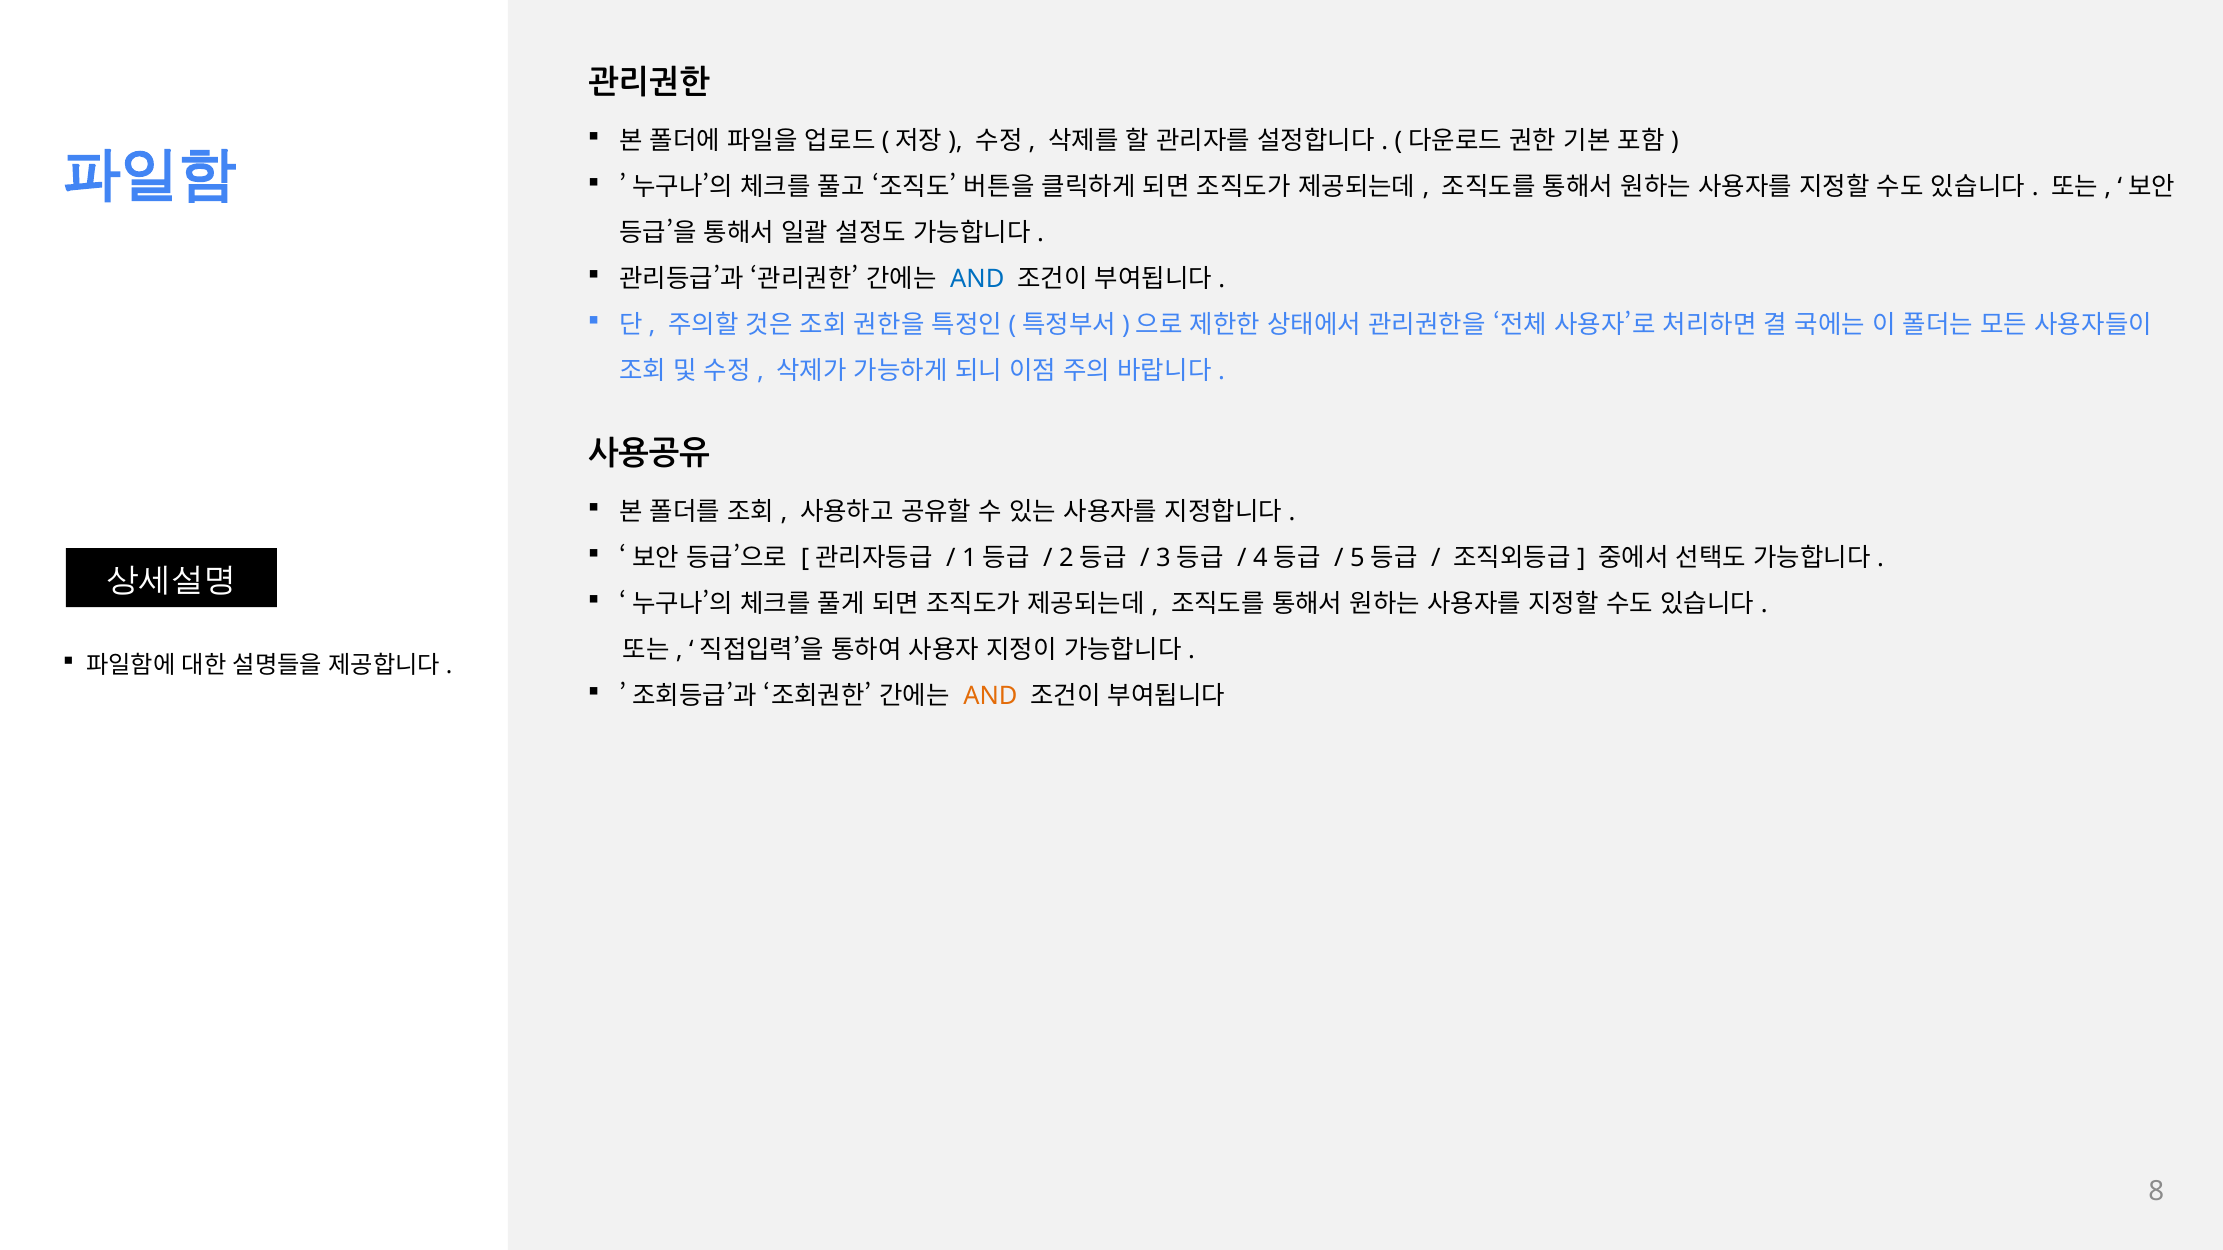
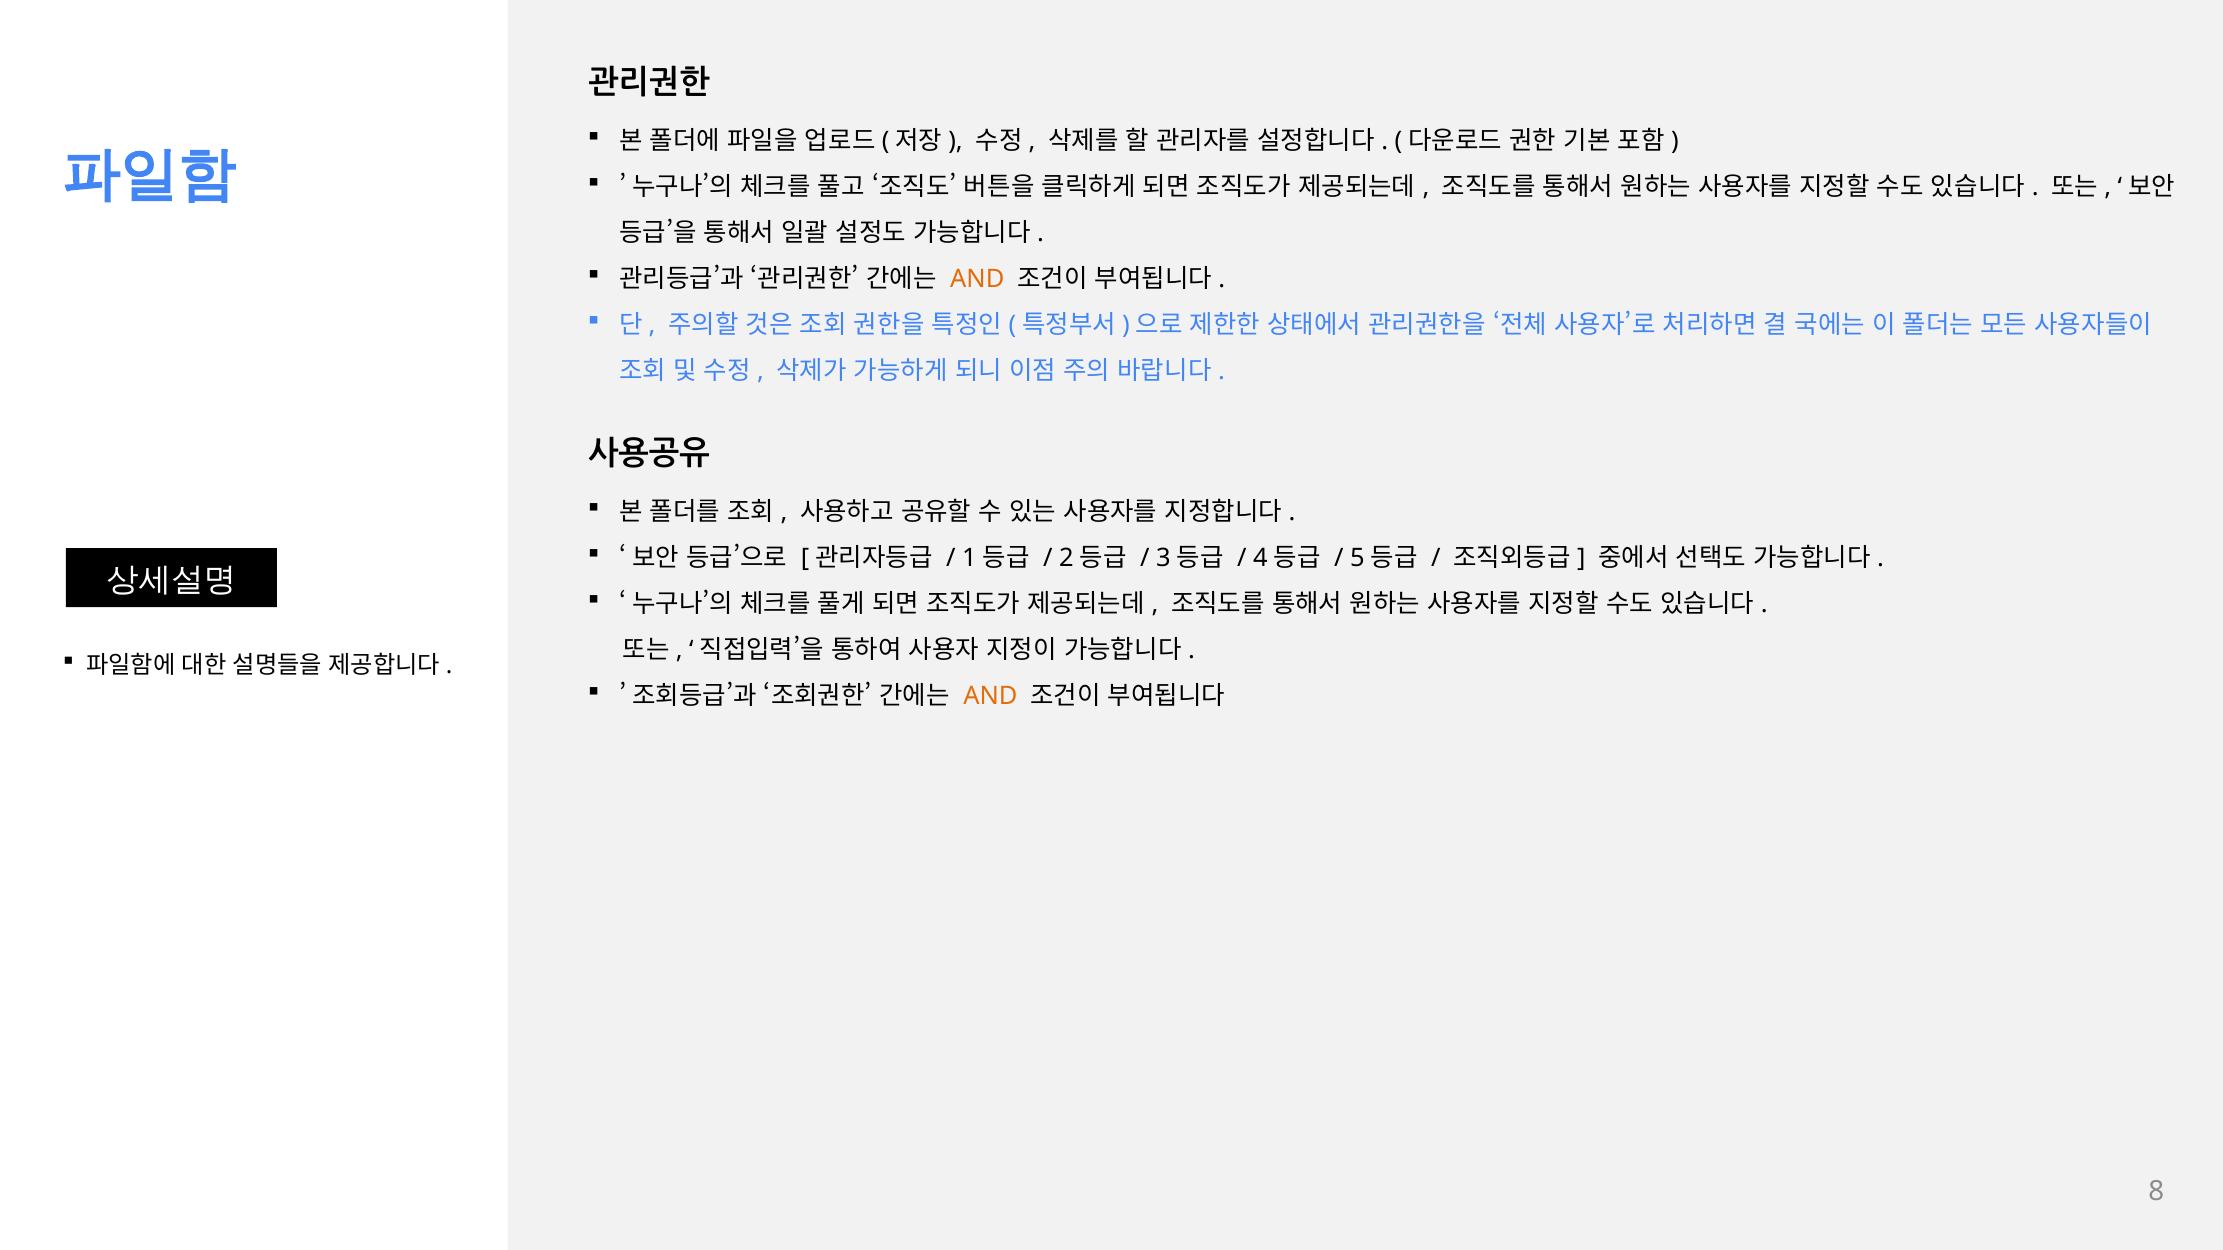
AND at (977, 279) colour: blue -> orange
